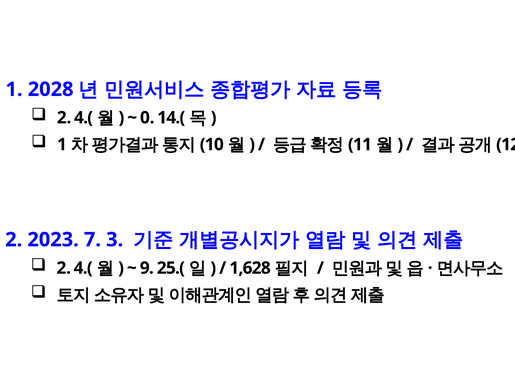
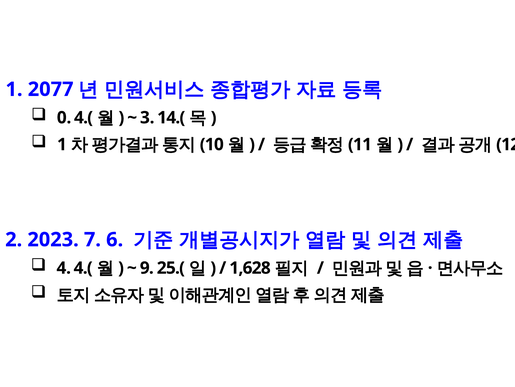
2028: 2028 -> 2077
2 at (64, 117): 2 -> 0
0: 0 -> 3
3: 3 -> 6
2 at (64, 268): 2 -> 4
